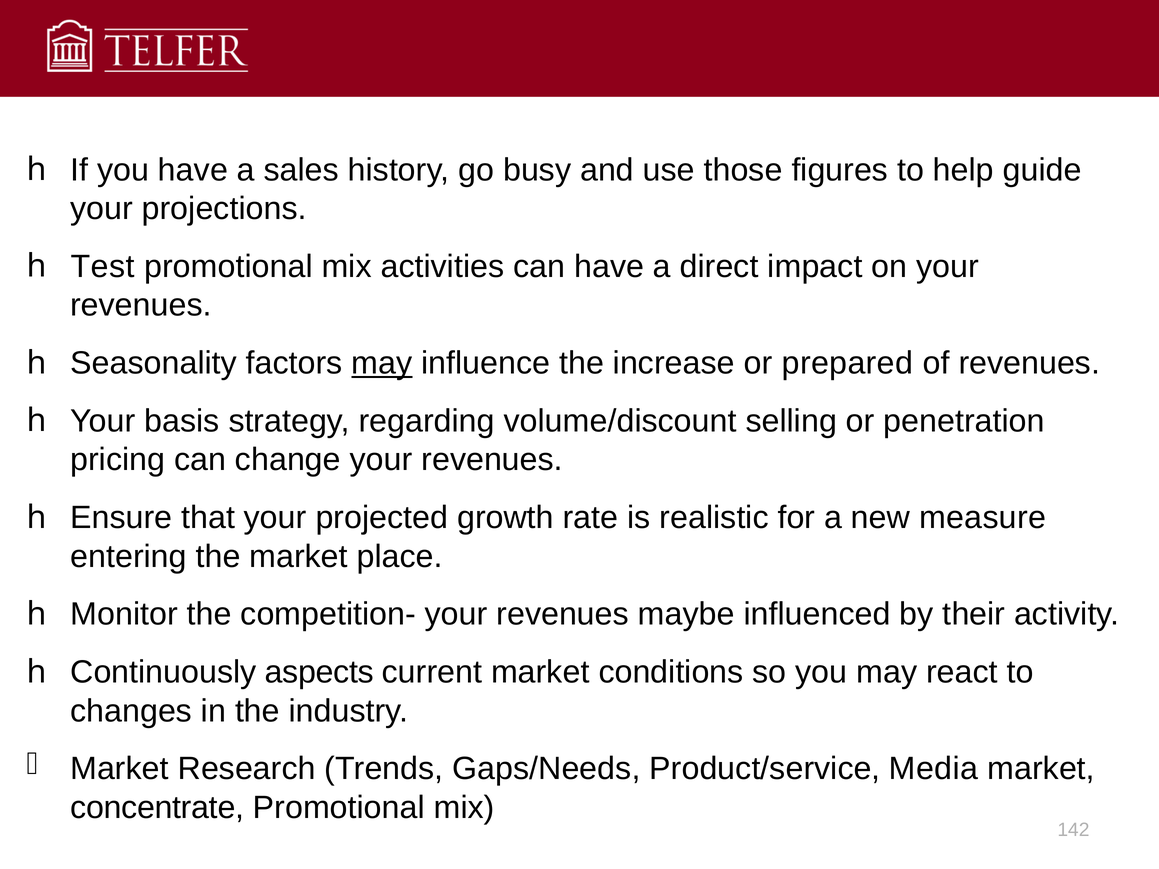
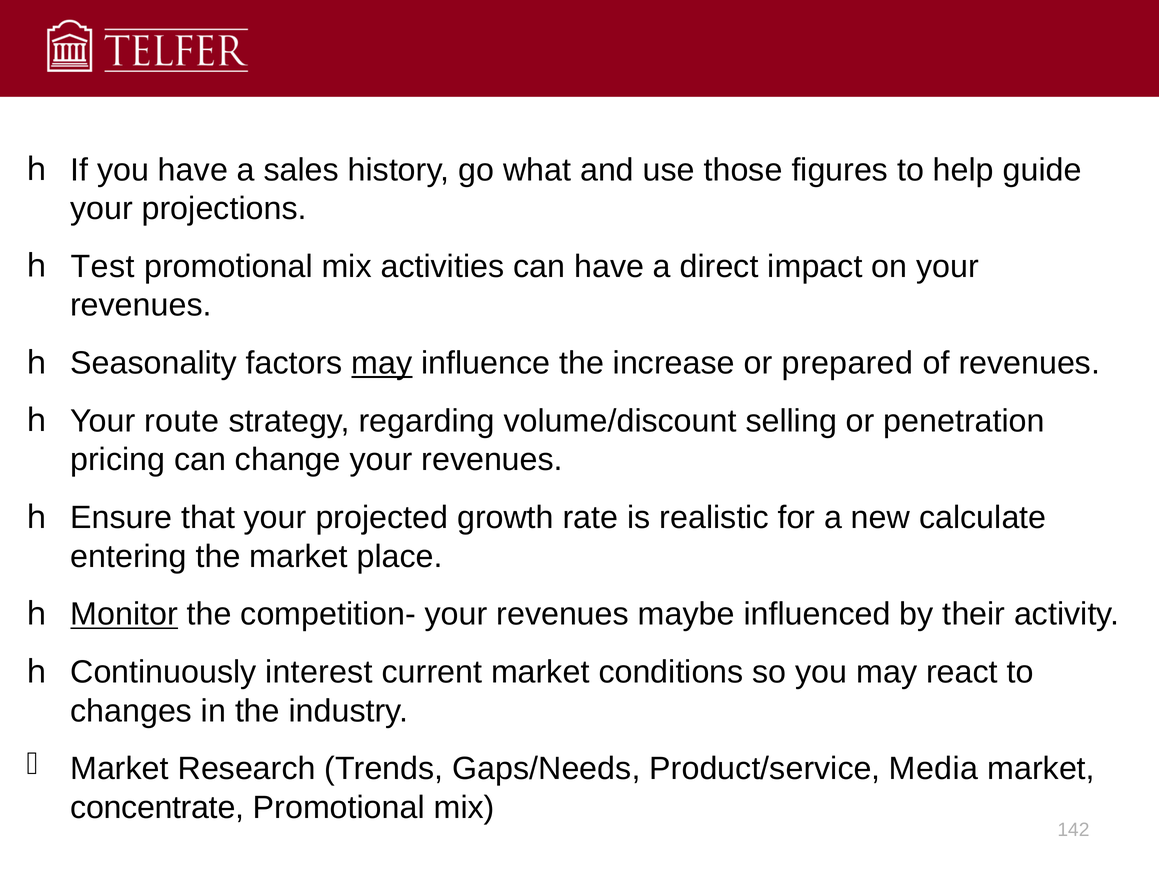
busy: busy -> what
basis: basis -> route
measure: measure -> calculate
Monitor underline: none -> present
aspects: aspects -> interest
